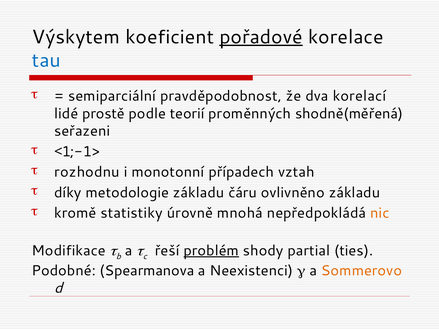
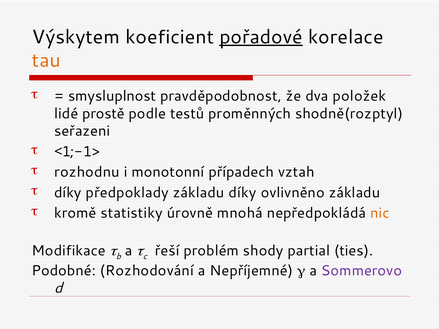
tau colour: blue -> orange
semiparciální: semiparciální -> smysluplnost
korelací: korelací -> položek
teorií: teorií -> testů
shodně(měřená: shodně(měřená -> shodně(rozptyl
metodologie: metodologie -> předpoklady
základu čáru: čáru -> díky
problém underline: present -> none
Spearmanova: Spearmanova -> Rozhodování
Neexistenci: Neexistenci -> Nepříjemné
Sommerovo colour: orange -> purple
